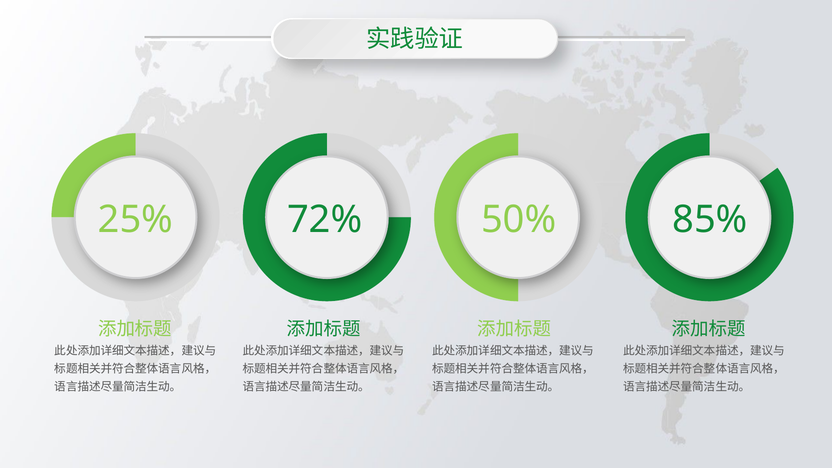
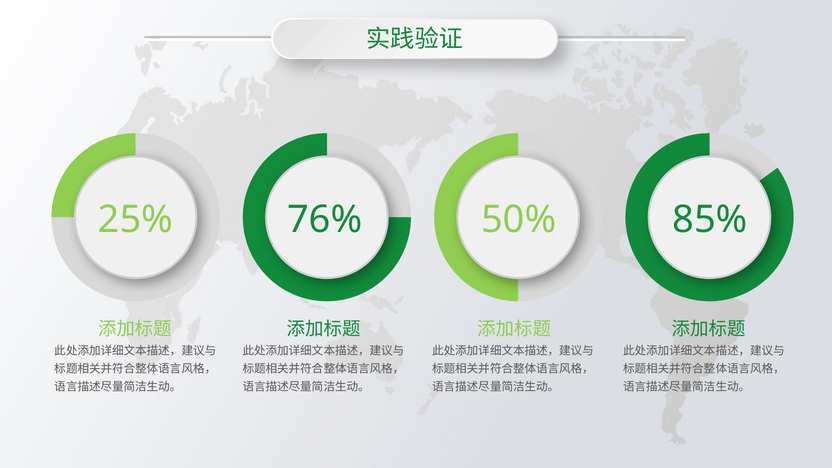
72%: 72% -> 76%
